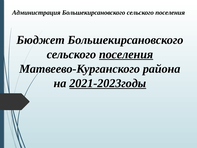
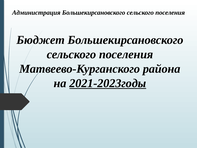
поселения at (126, 54) underline: present -> none
